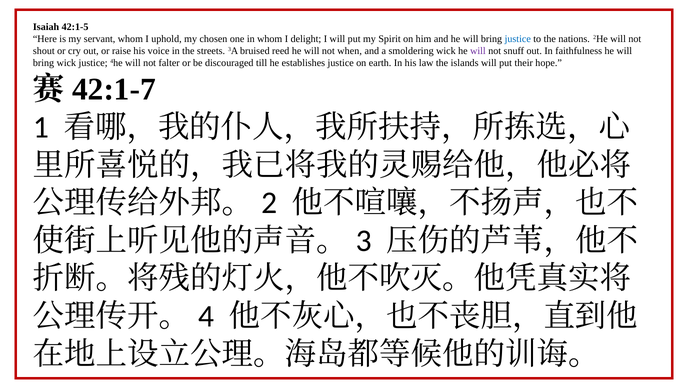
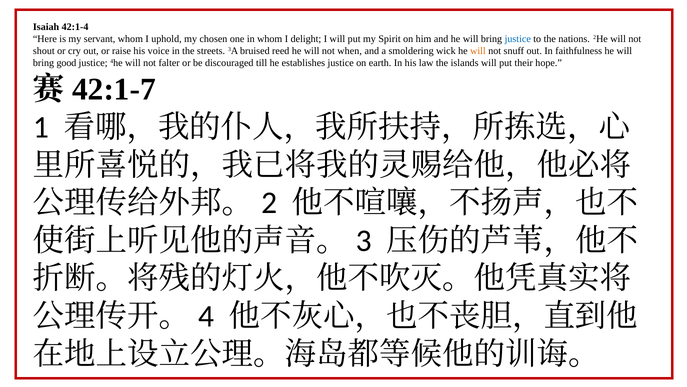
42:1-5: 42:1-5 -> 42:1-4
will at (478, 51) colour: purple -> orange
bring wick: wick -> good
